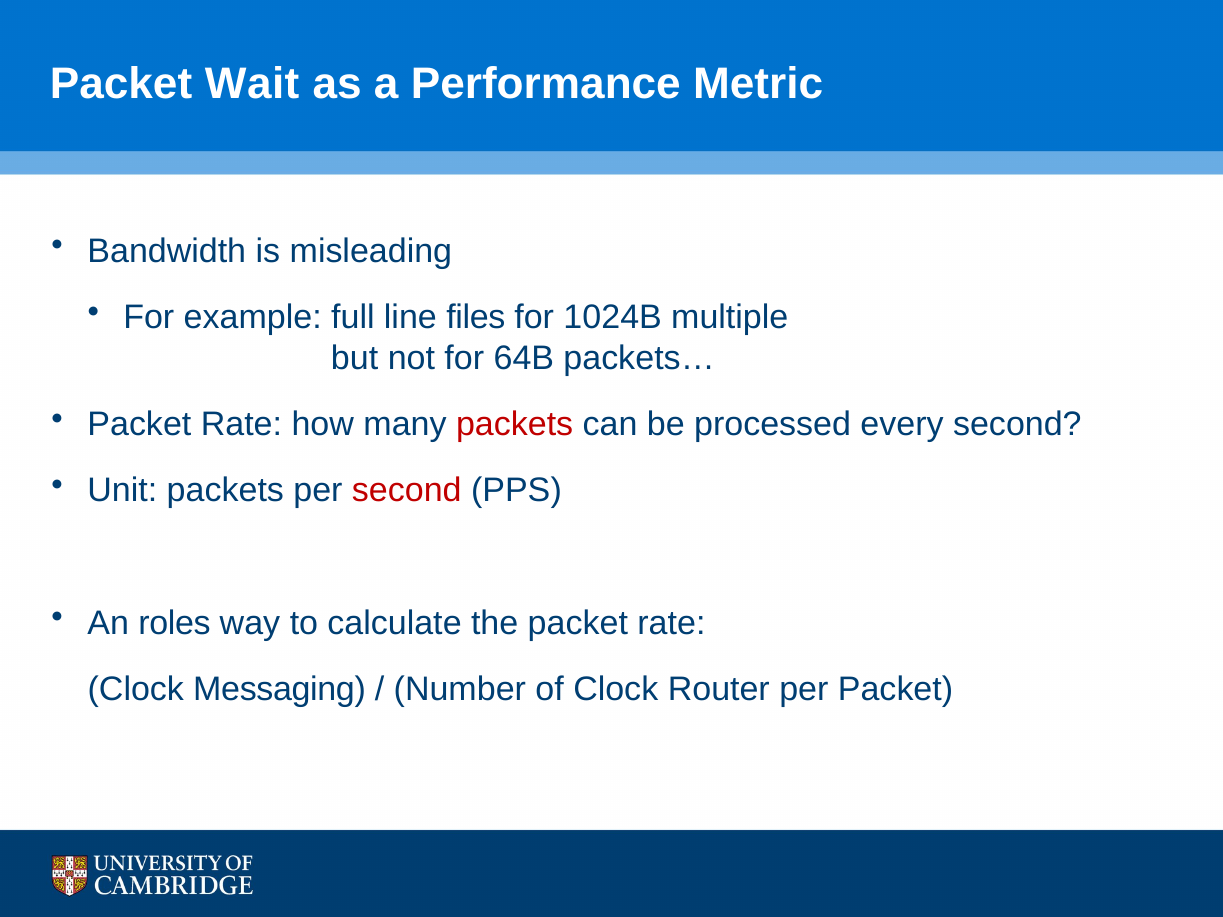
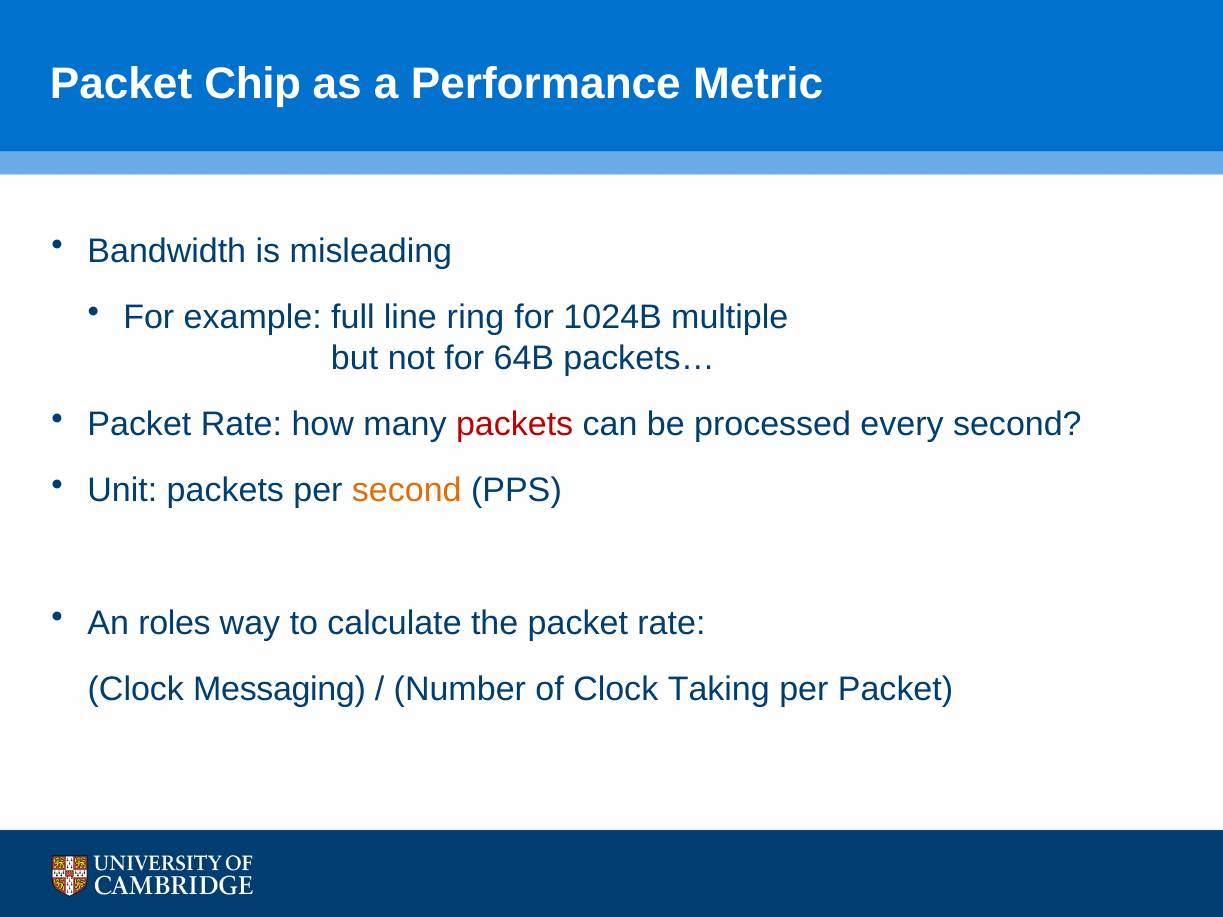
Wait: Wait -> Chip
files: files -> ring
second at (407, 491) colour: red -> orange
Router: Router -> Taking
